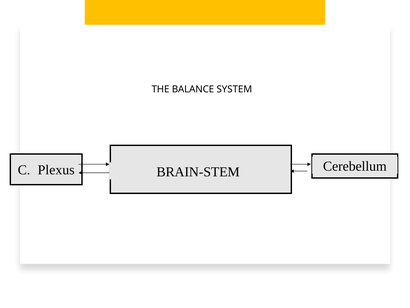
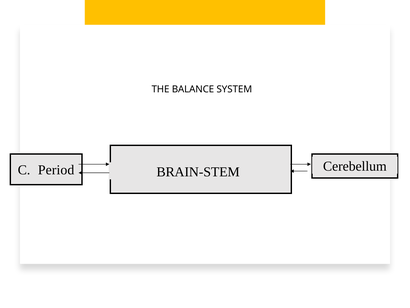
Plexus: Plexus -> Period
